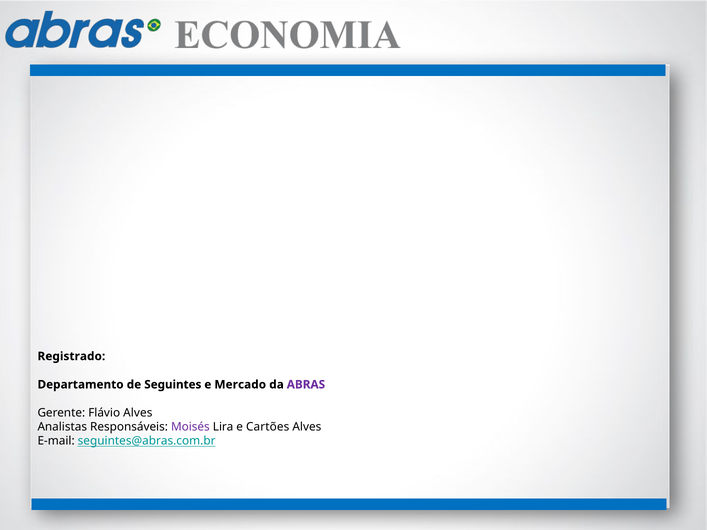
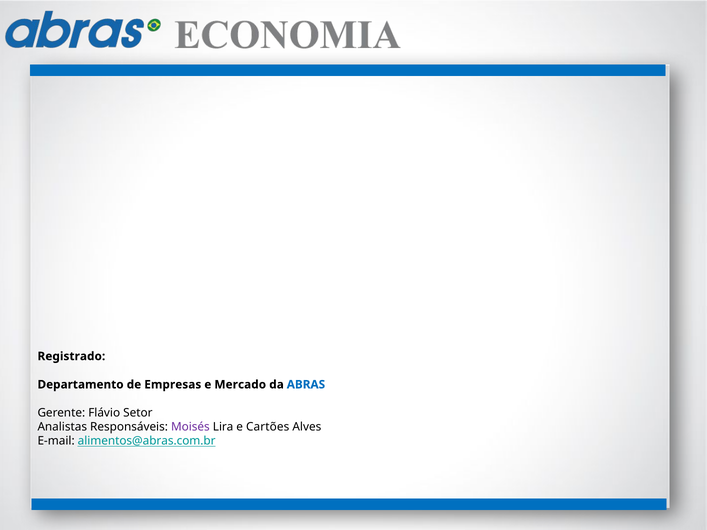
Seguintes: Seguintes -> Empresas
ABRAS colour: purple -> blue
Flávio Alves: Alves -> Setor
seguintes@abras.com.br: seguintes@abras.com.br -> alimentos@abras.com.br
